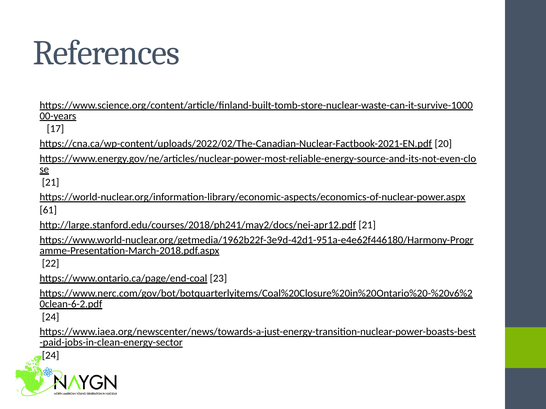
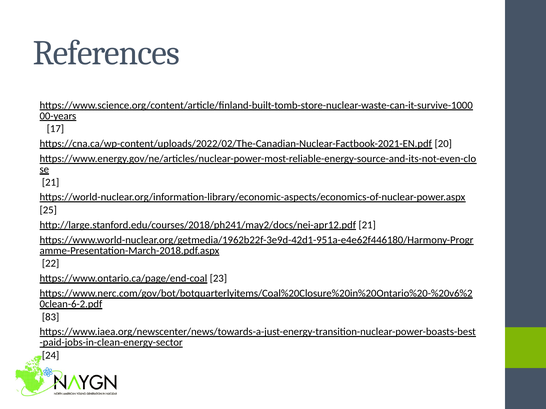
61: 61 -> 25
24 at (51, 317): 24 -> 83
